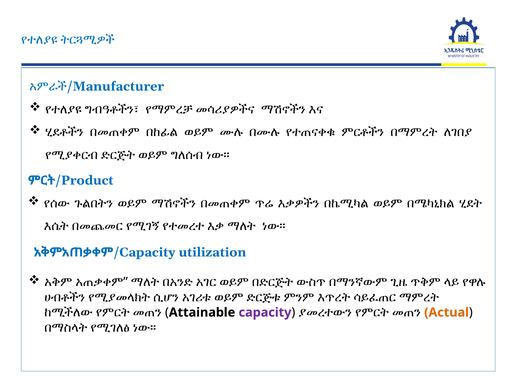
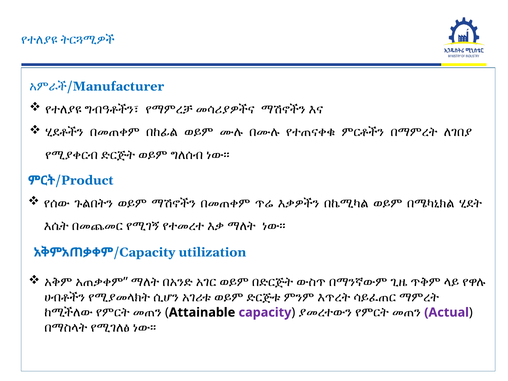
Actual colour: orange -> purple
